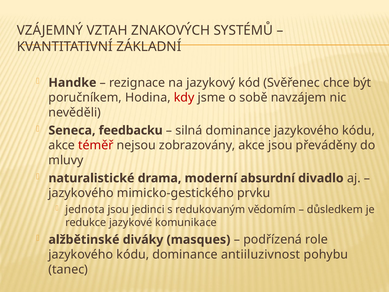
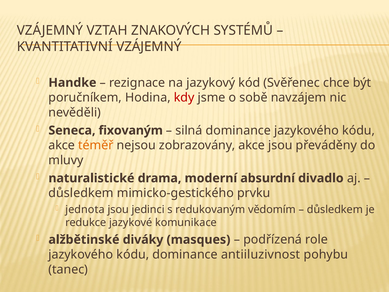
KVANTITATIVNÍ ZÁKLADNÍ: ZÁKLADNÍ -> VZÁJEMNÝ
feedbacku: feedbacku -> fixovaným
téměř colour: red -> orange
jazykového at (81, 193): jazykového -> důsledkem
